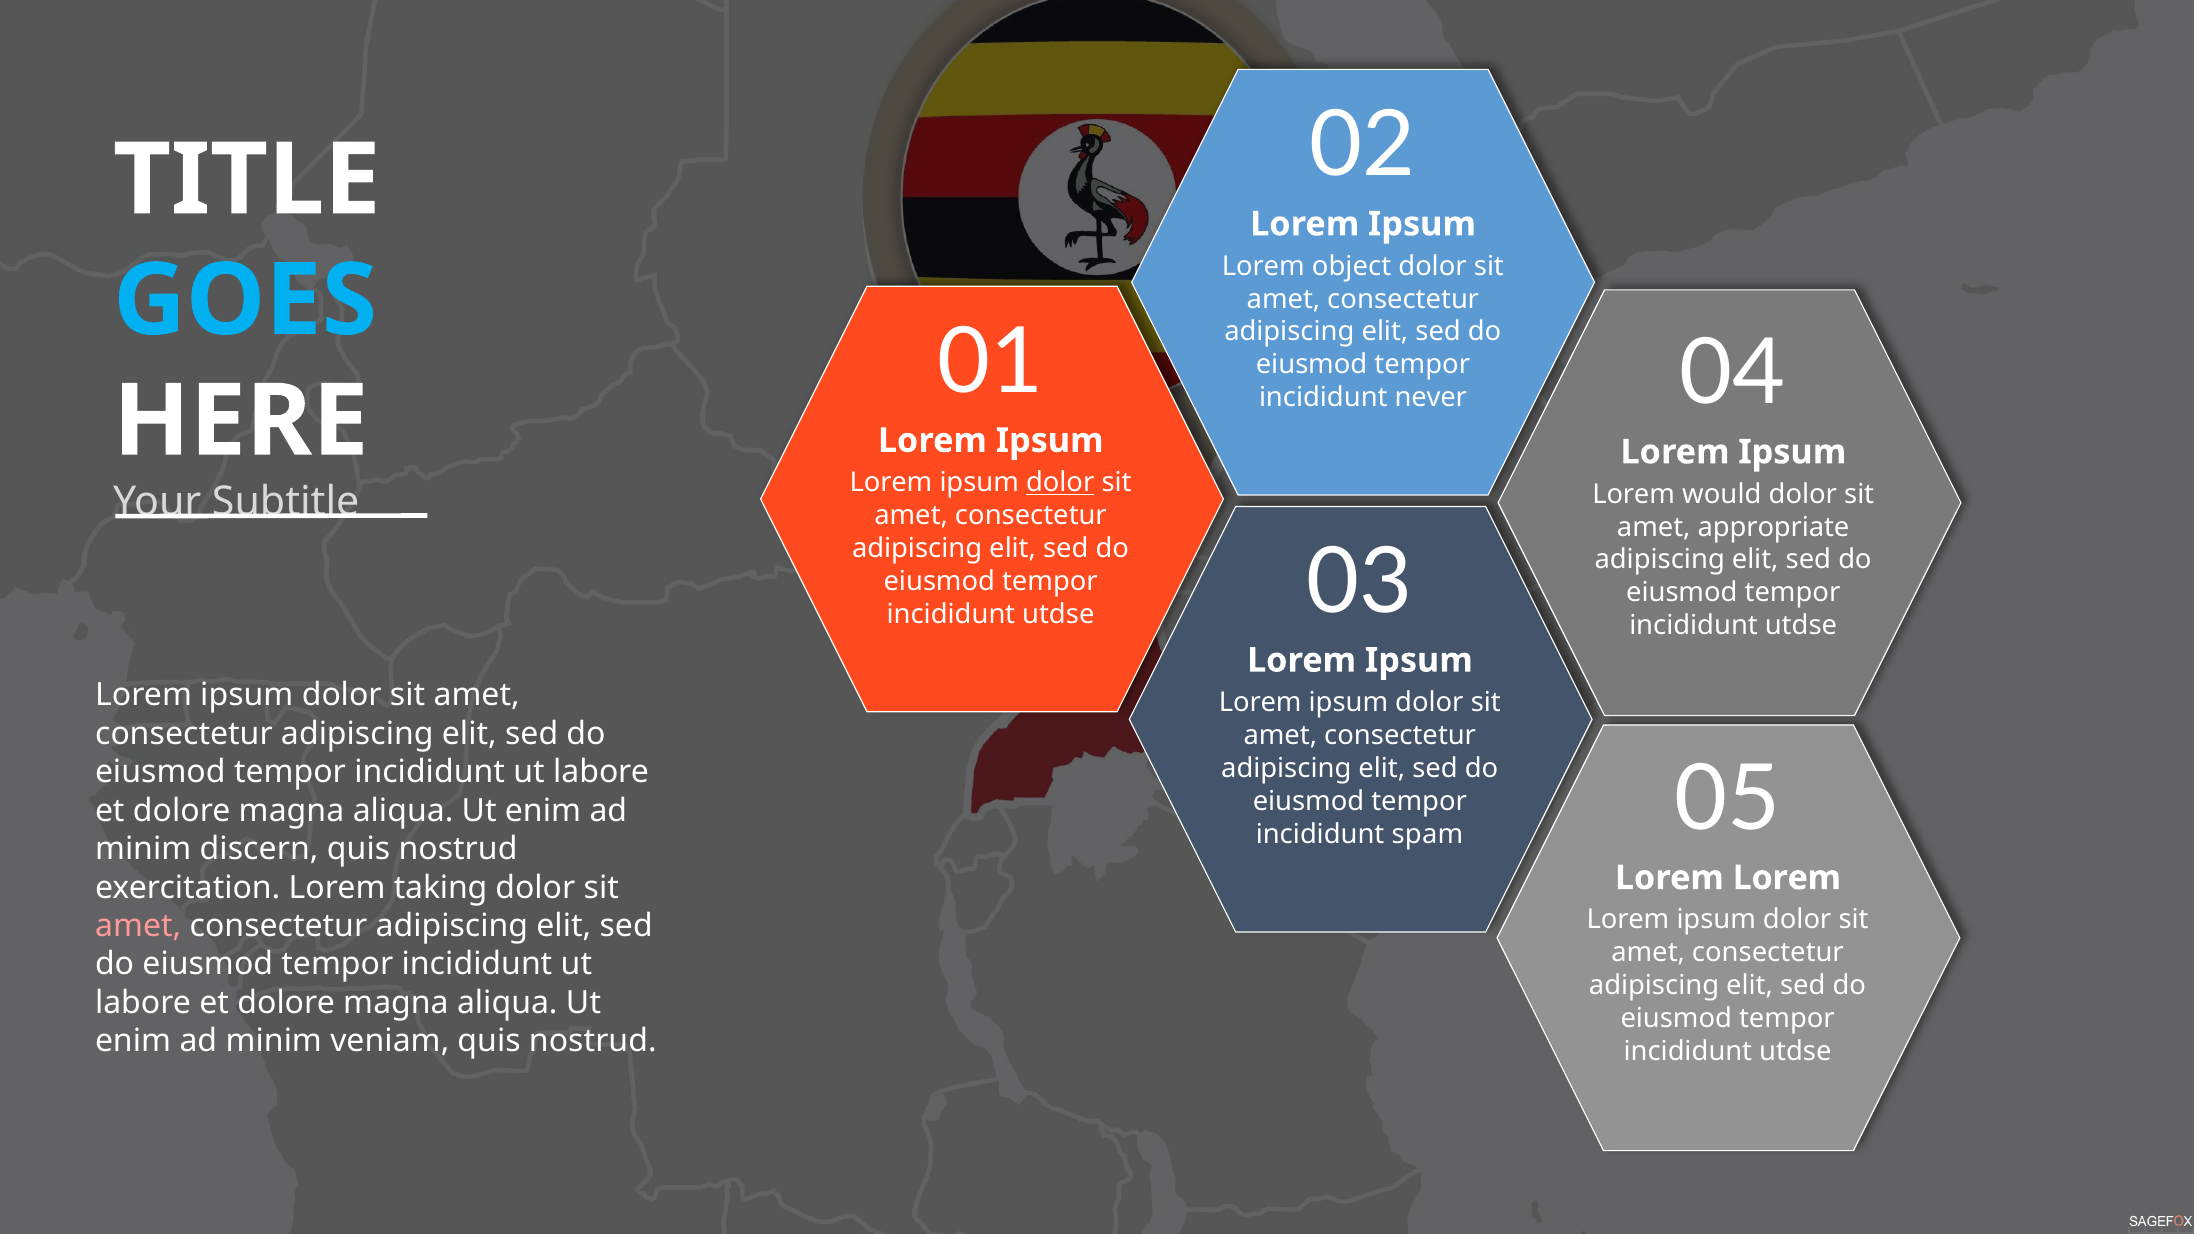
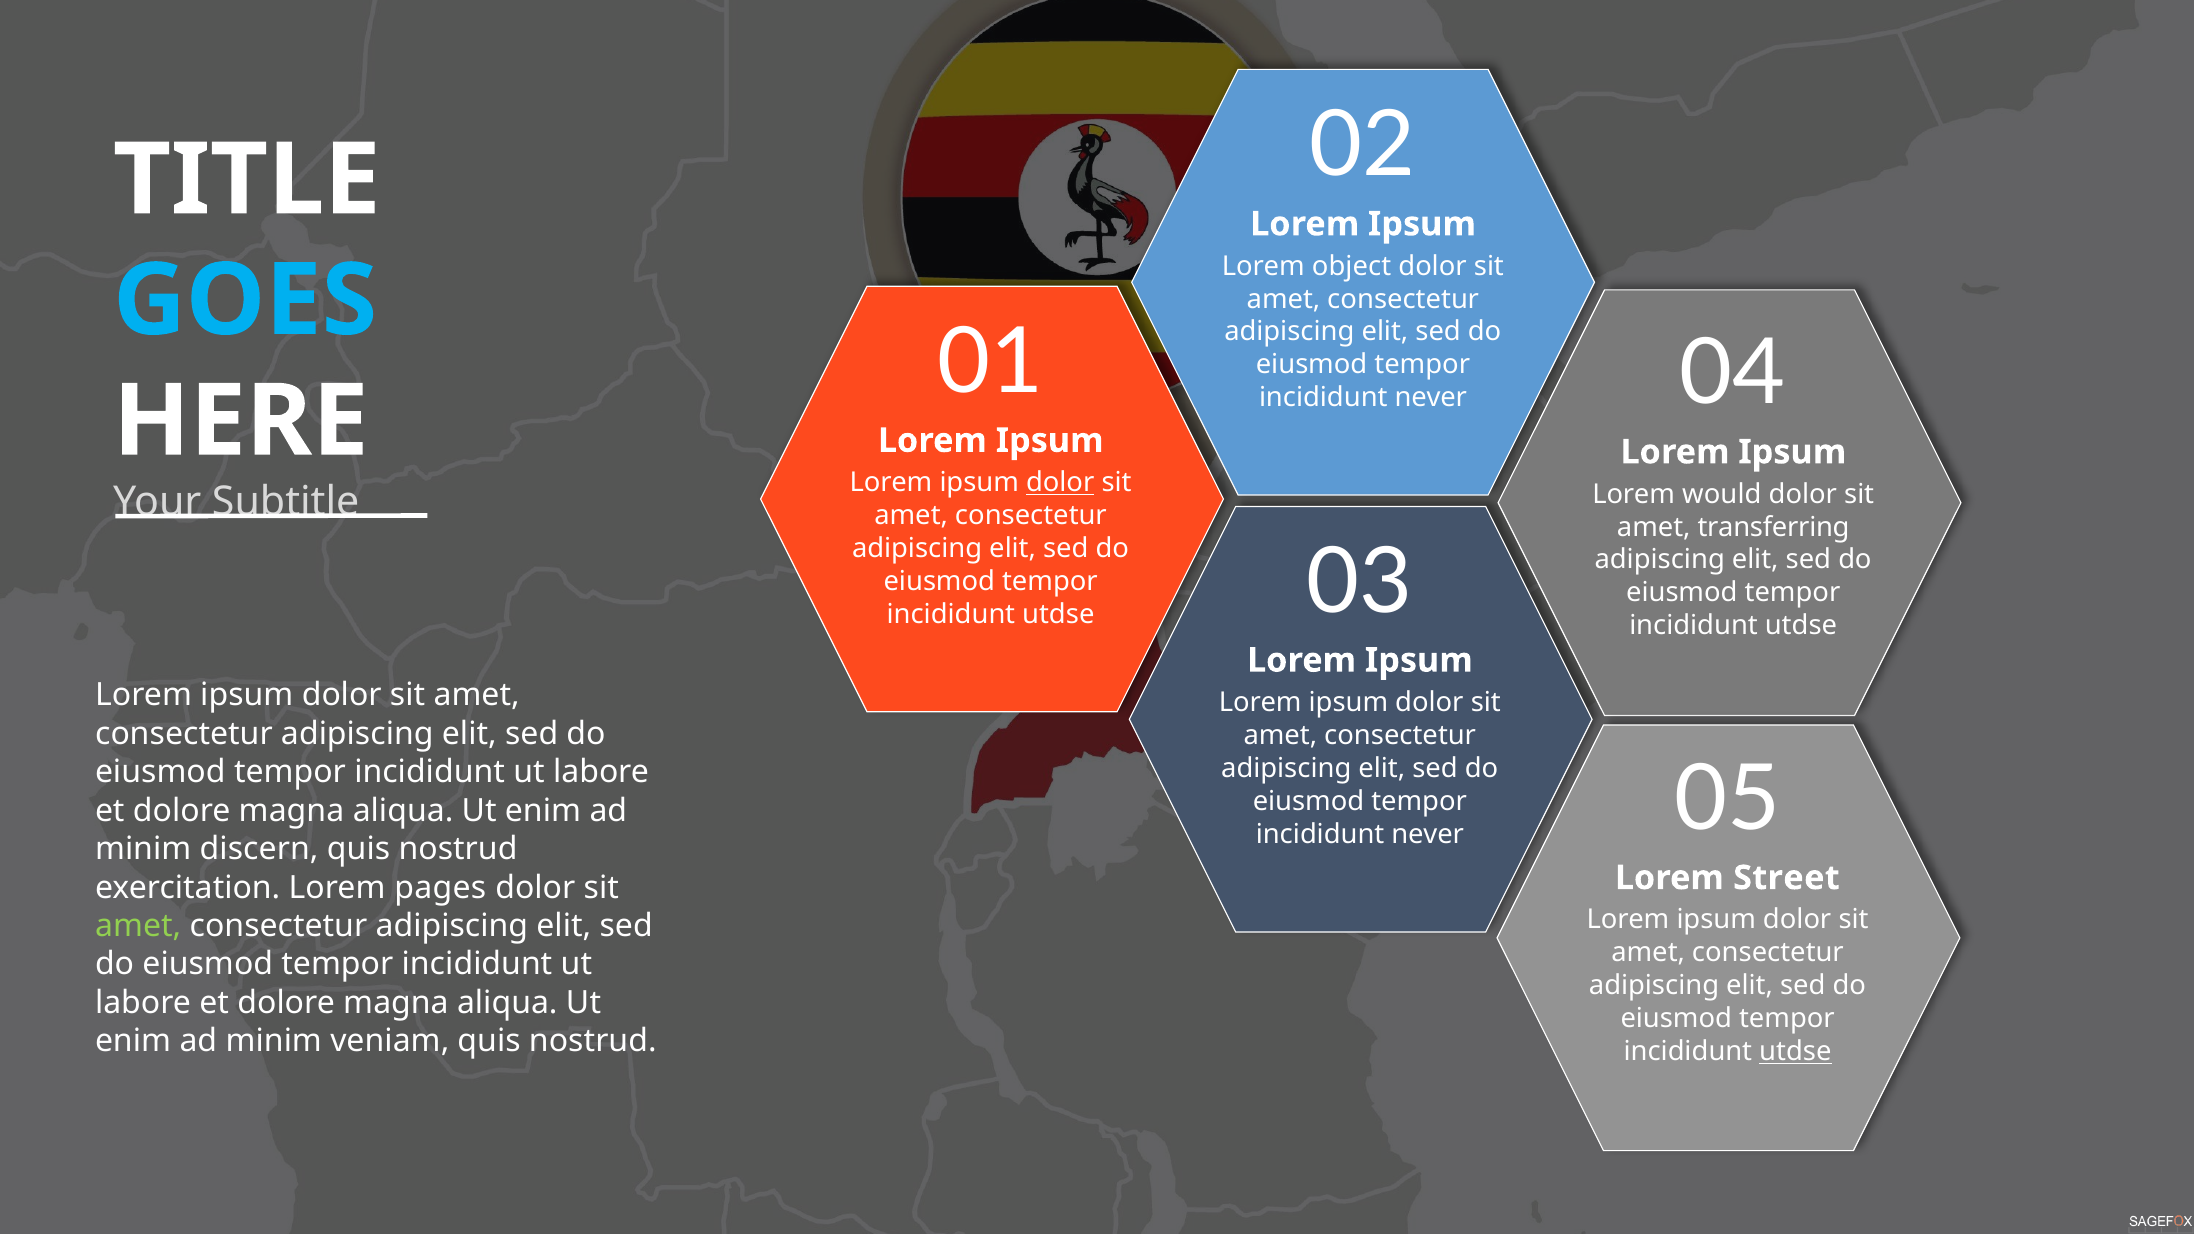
appropriate: appropriate -> transferring
spam at (1427, 834): spam -> never
Lorem at (1787, 878): Lorem -> Street
taking: taking -> pages
amet at (138, 926) colour: pink -> light green
utdse at (1795, 1052) underline: none -> present
